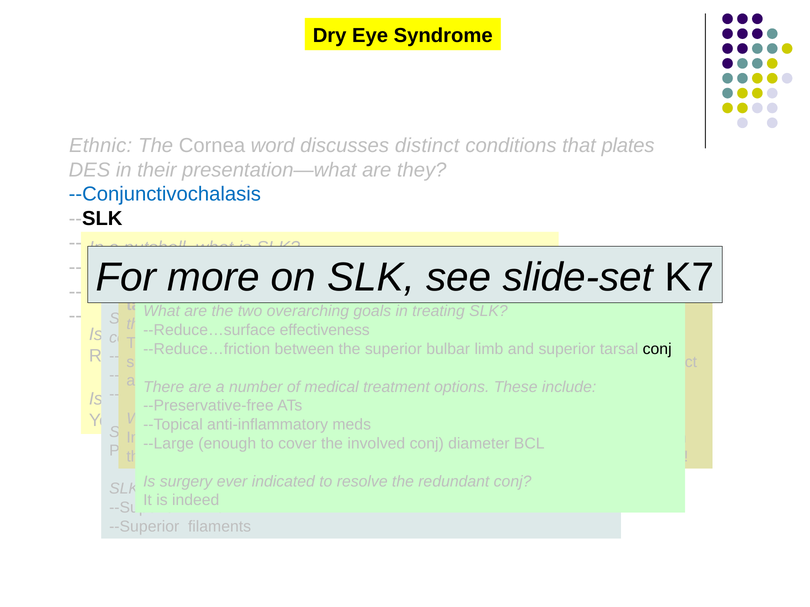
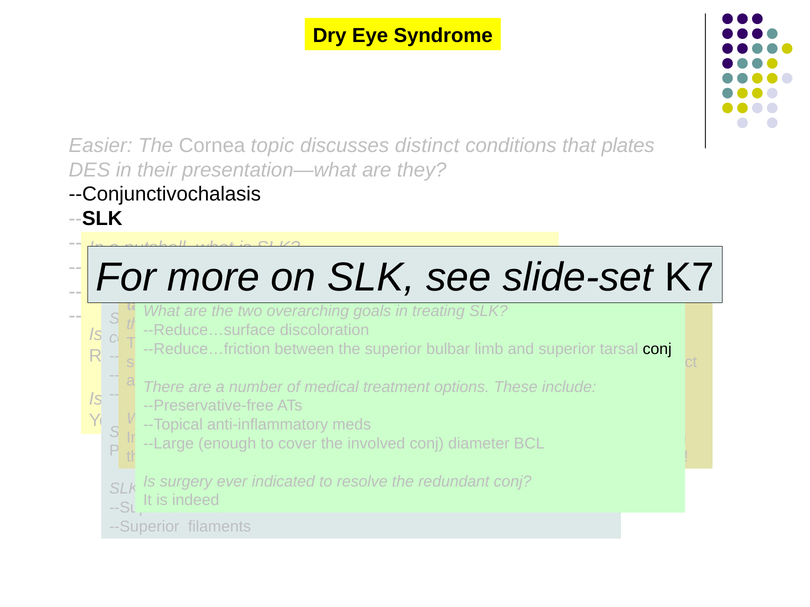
Ethnic: Ethnic -> Easier
word: word -> topic
--Conjunctivochalasis colour: blue -> black
effectiveness: effectiveness -> discoloration
